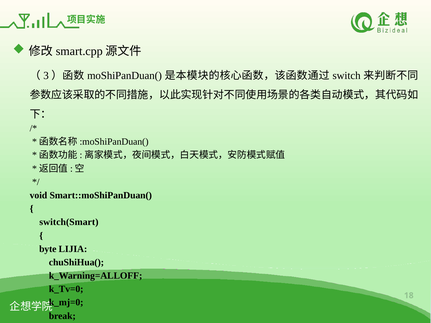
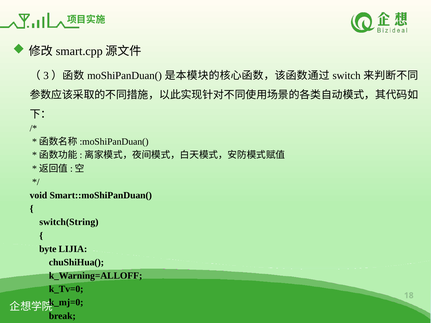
switch(Smart: switch(Smart -> switch(String
